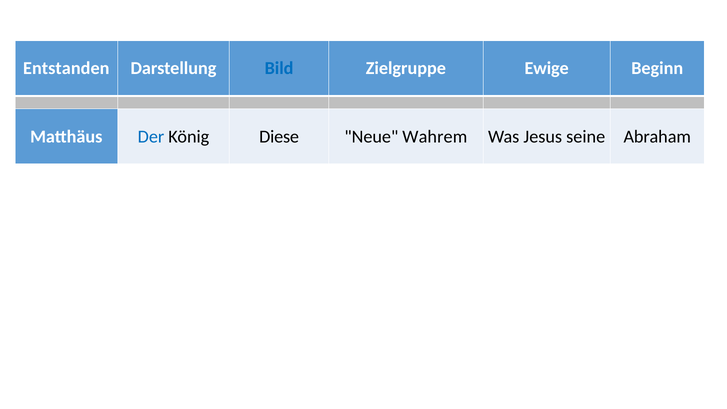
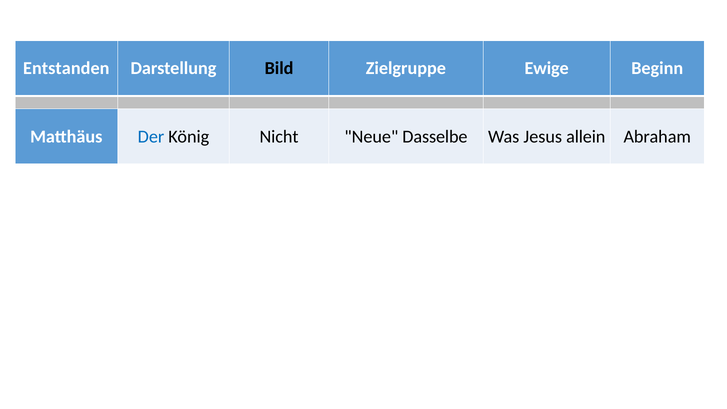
Bild colour: blue -> black
Diese: Diese -> Nicht
Wahrem: Wahrem -> Dasselbe
seine: seine -> allein
